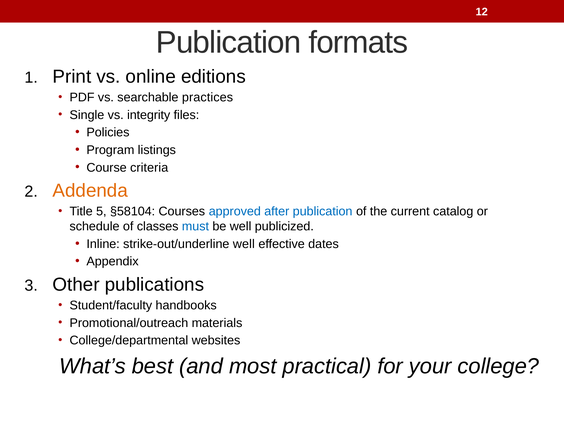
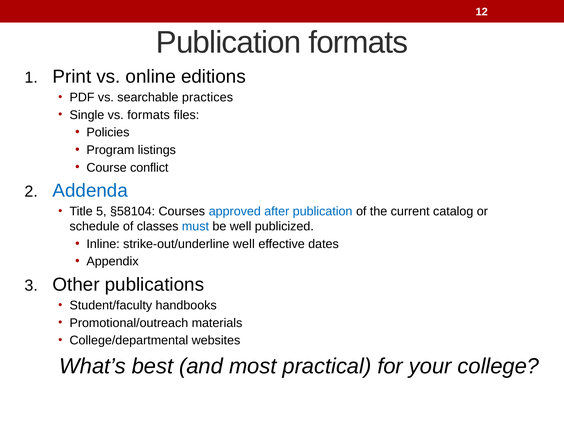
vs integrity: integrity -> formats
criteria: criteria -> conflict
Addenda colour: orange -> blue
